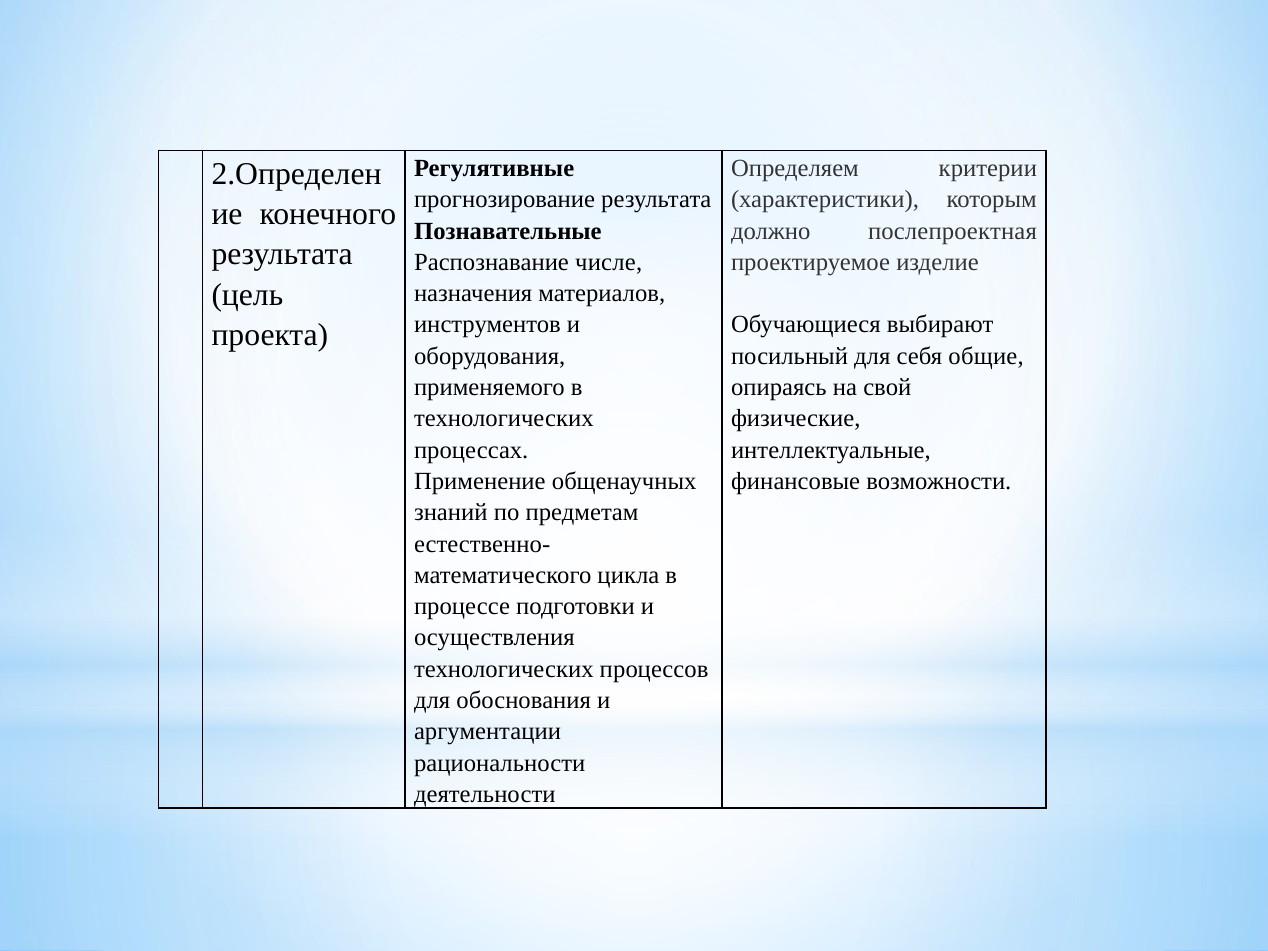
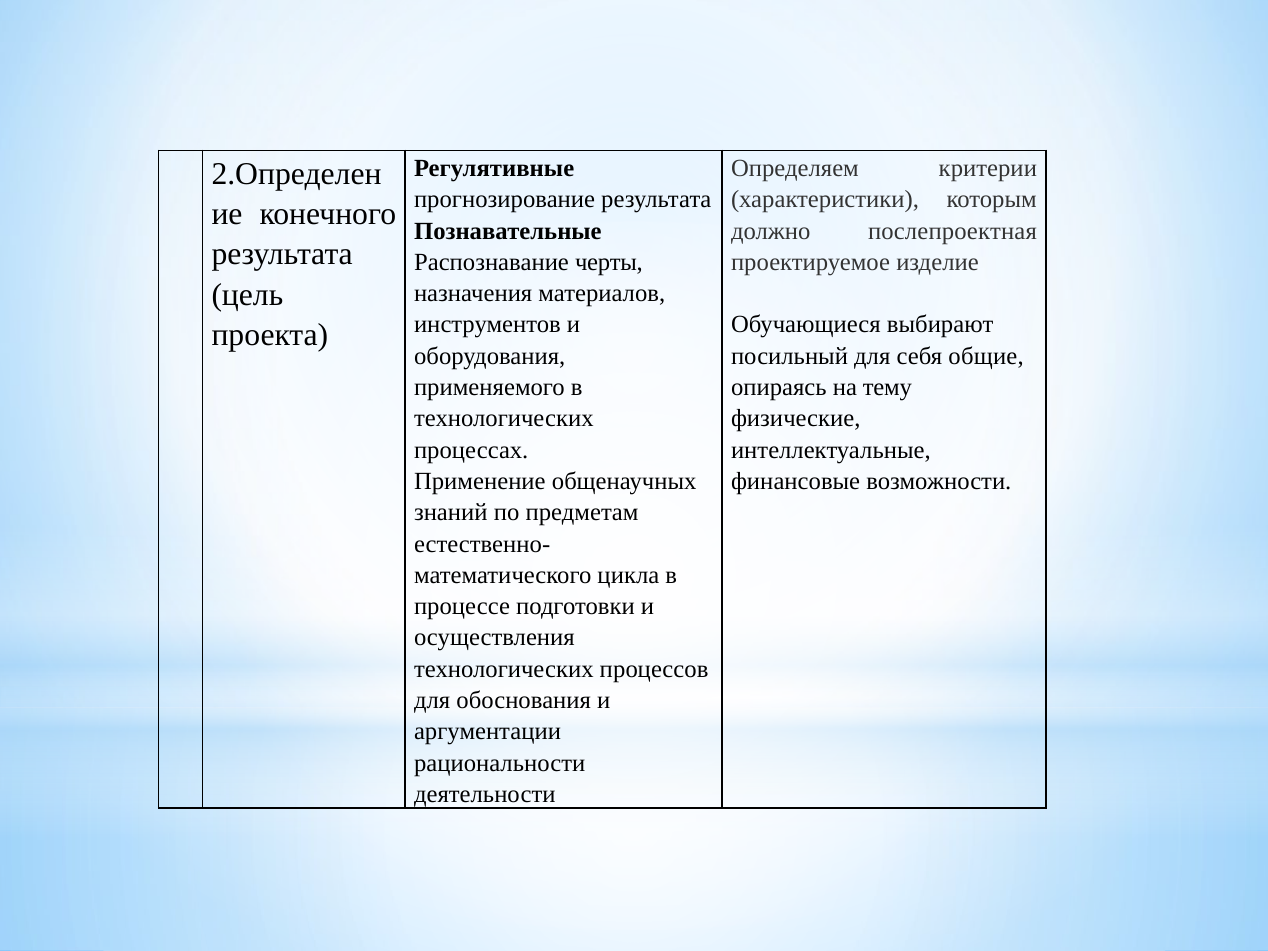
числе: числе -> черты
свой: свой -> тему
